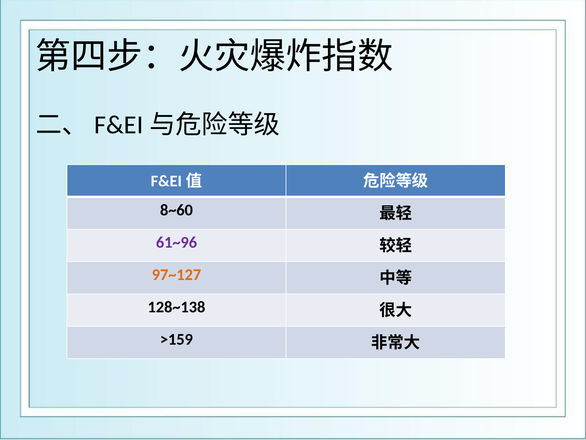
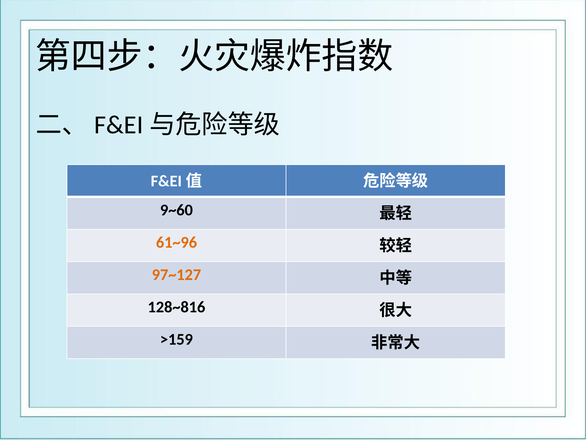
8~60: 8~60 -> 9~60
61~96 colour: purple -> orange
128~138: 128~138 -> 128~816
